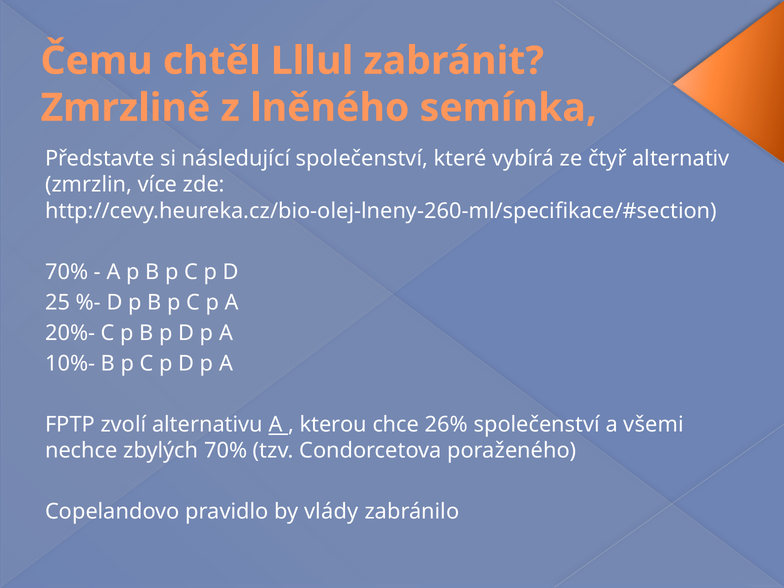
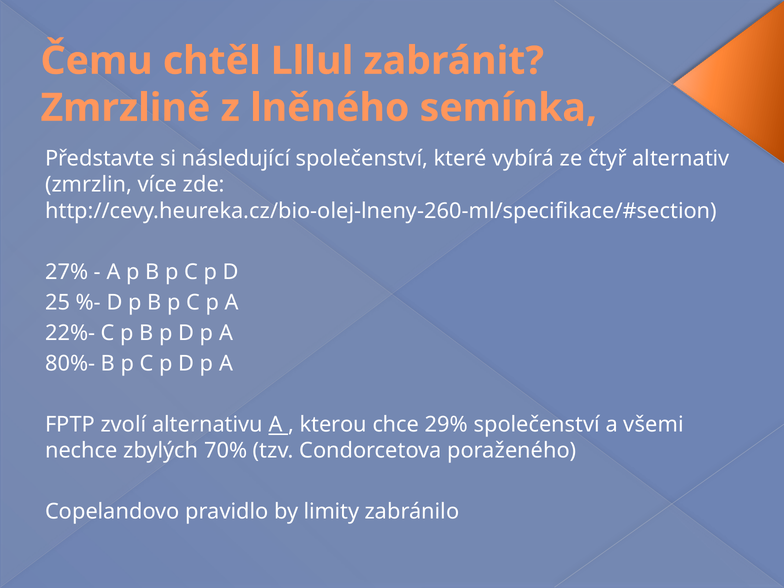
70% at (67, 272): 70% -> 27%
20%-: 20%- -> 22%-
10%-: 10%- -> 80%-
26%: 26% -> 29%
vlády: vlády -> limity
